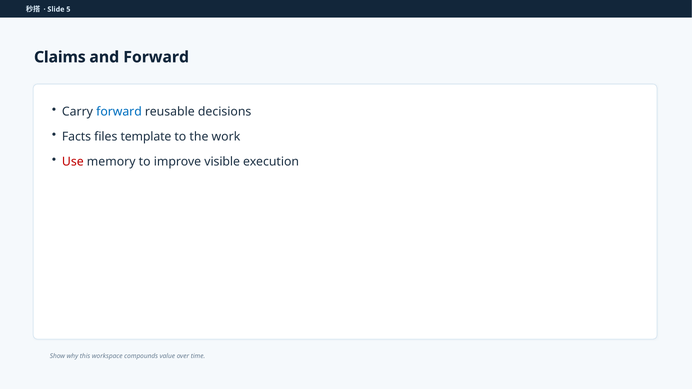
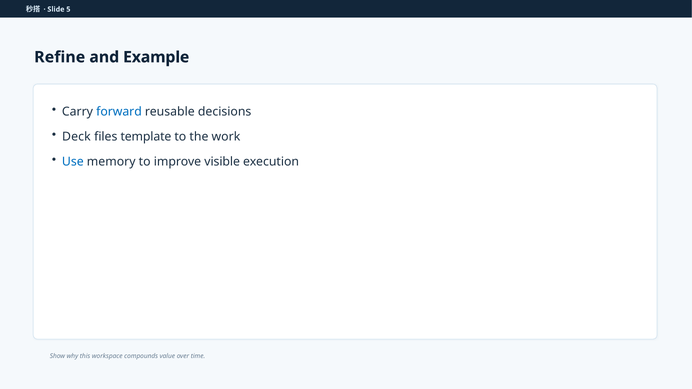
Claims: Claims -> Refine
and Forward: Forward -> Example
Facts: Facts -> Deck
Use colour: red -> blue
